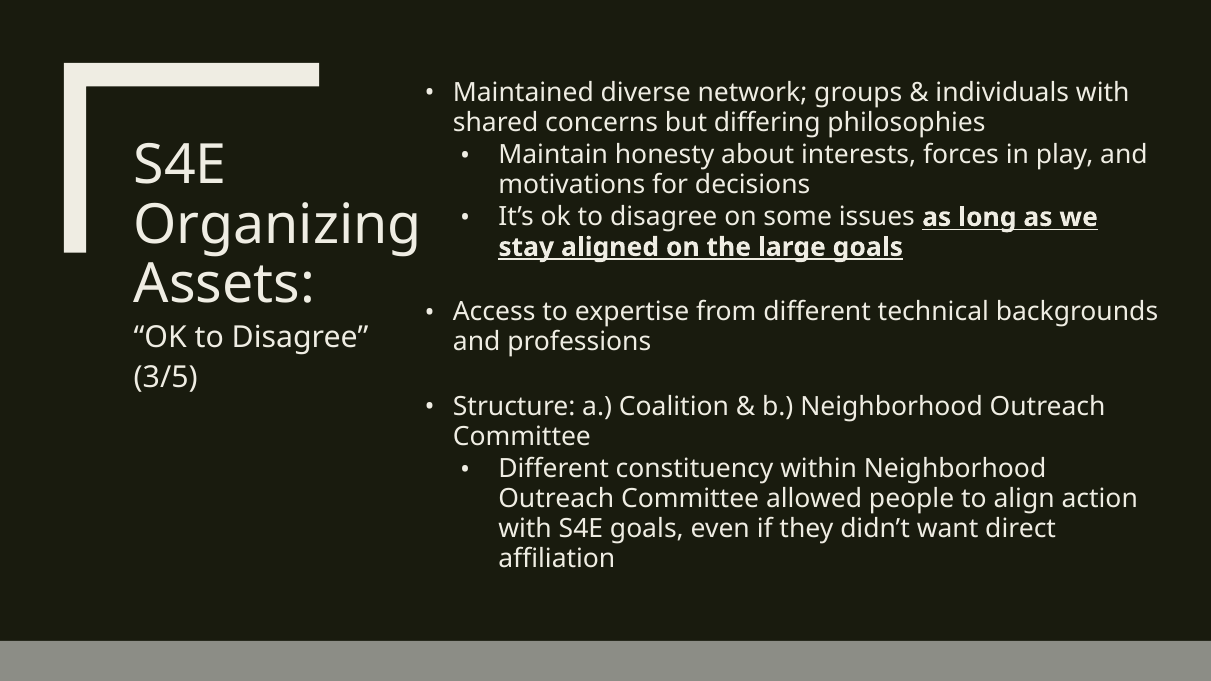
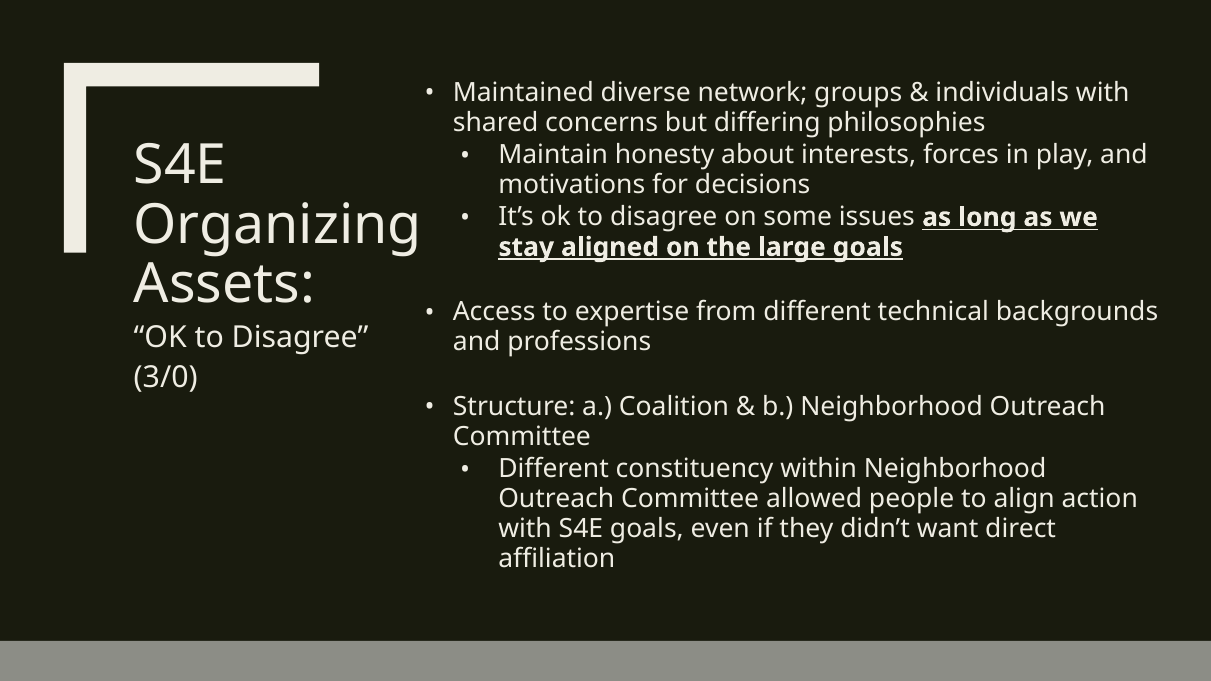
3/5: 3/5 -> 3/0
